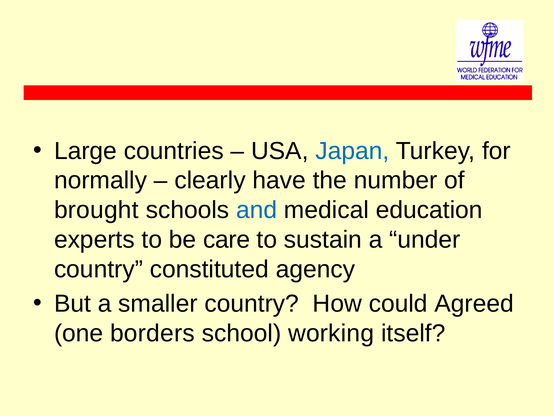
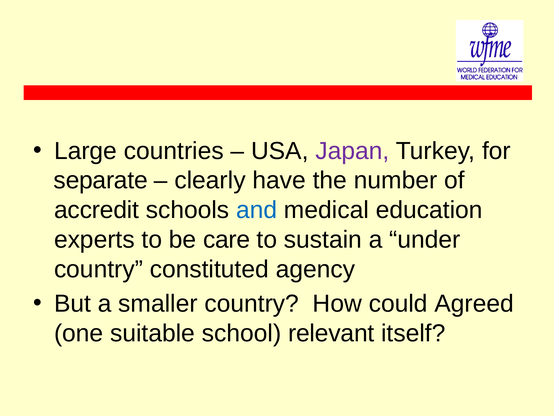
Japan colour: blue -> purple
normally: normally -> separate
brought: brought -> accredit
borders: borders -> suitable
working: working -> relevant
